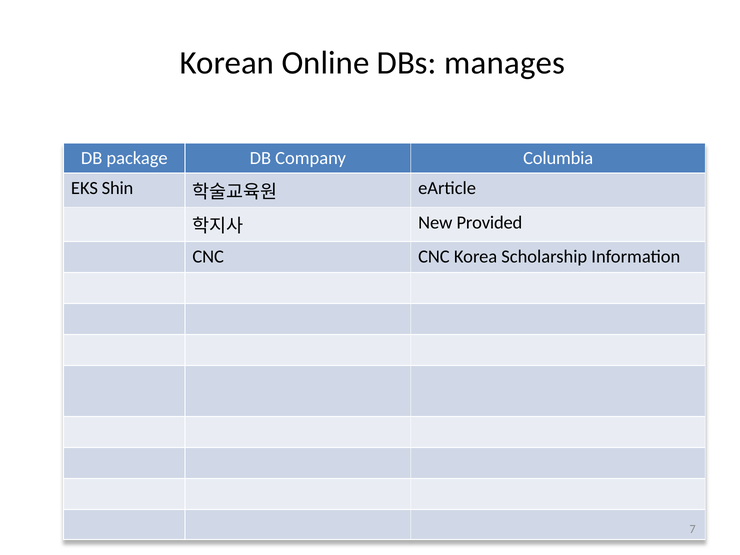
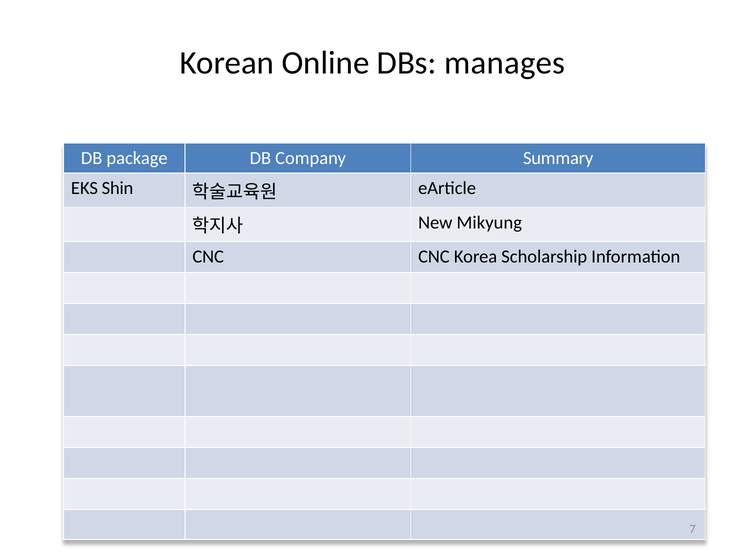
Columbia: Columbia -> Summary
Provided: Provided -> Mikyung
